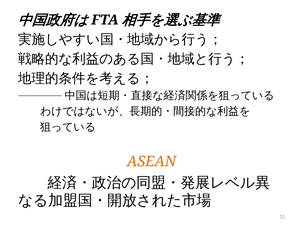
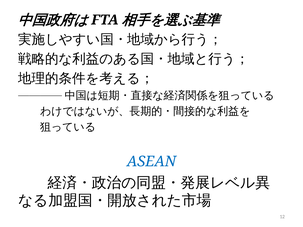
ASEAN colour: orange -> blue
